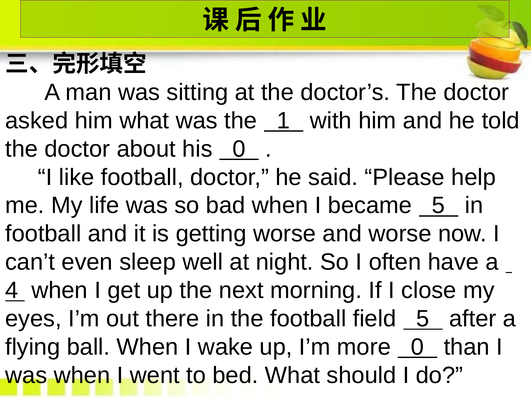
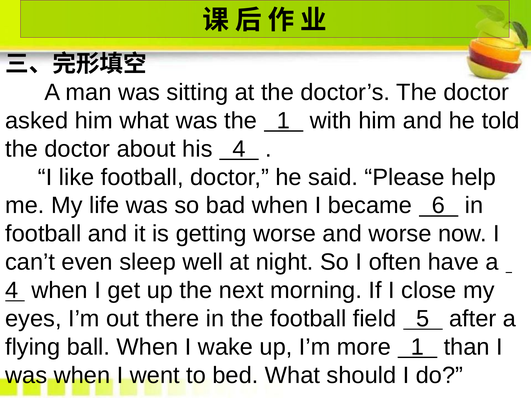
his 0: 0 -> 4
became 5: 5 -> 6
more 0: 0 -> 1
